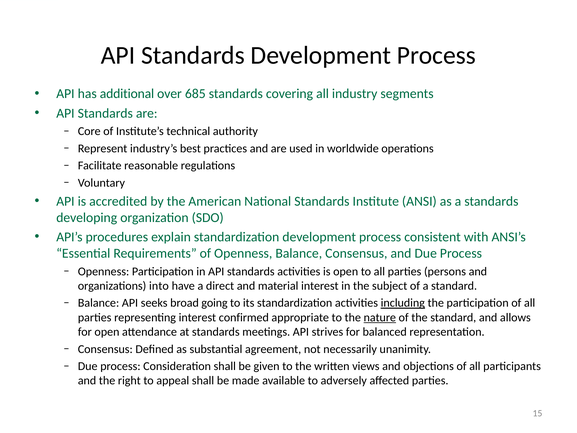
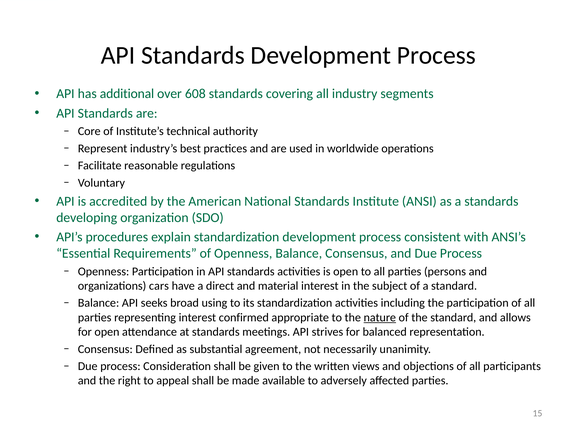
685: 685 -> 608
into: into -> cars
going: going -> using
including underline: present -> none
